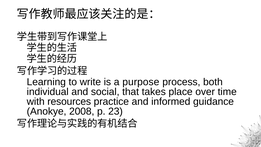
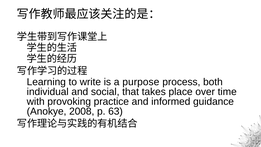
resources: resources -> provoking
23: 23 -> 63
